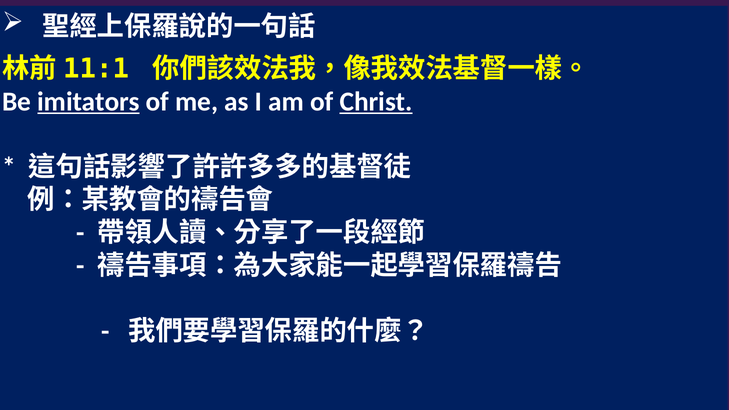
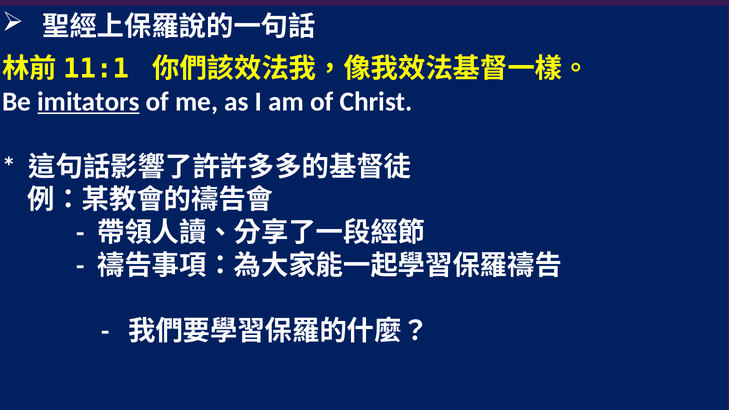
Christ underline: present -> none
